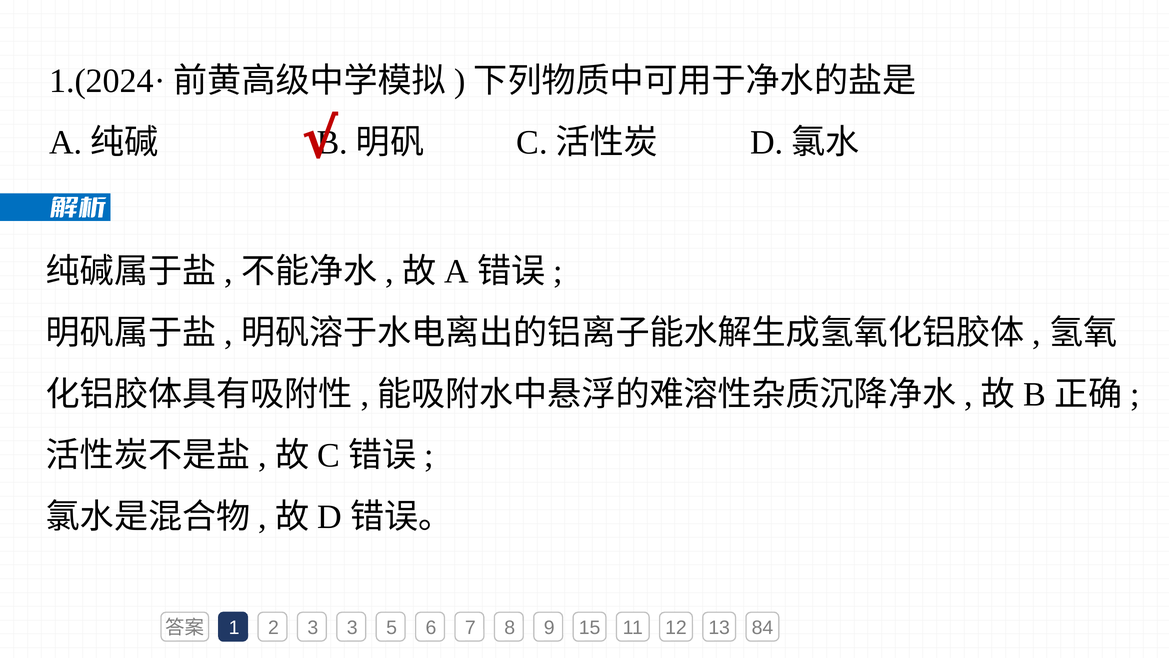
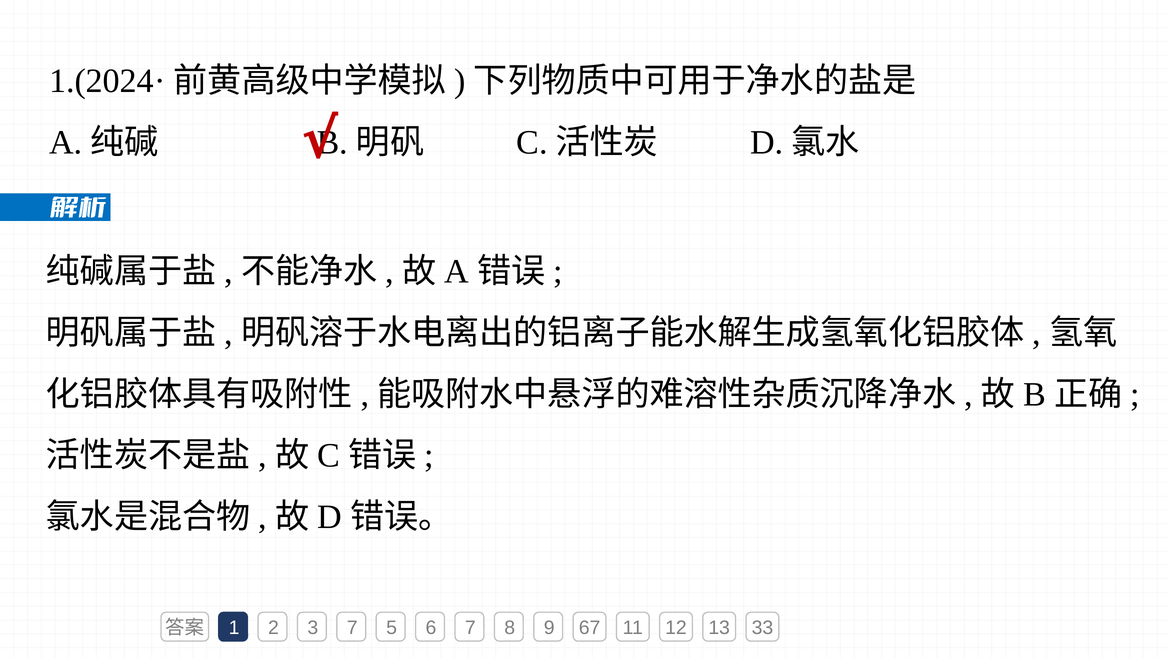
3 3: 3 -> 7
15: 15 -> 67
84: 84 -> 33
